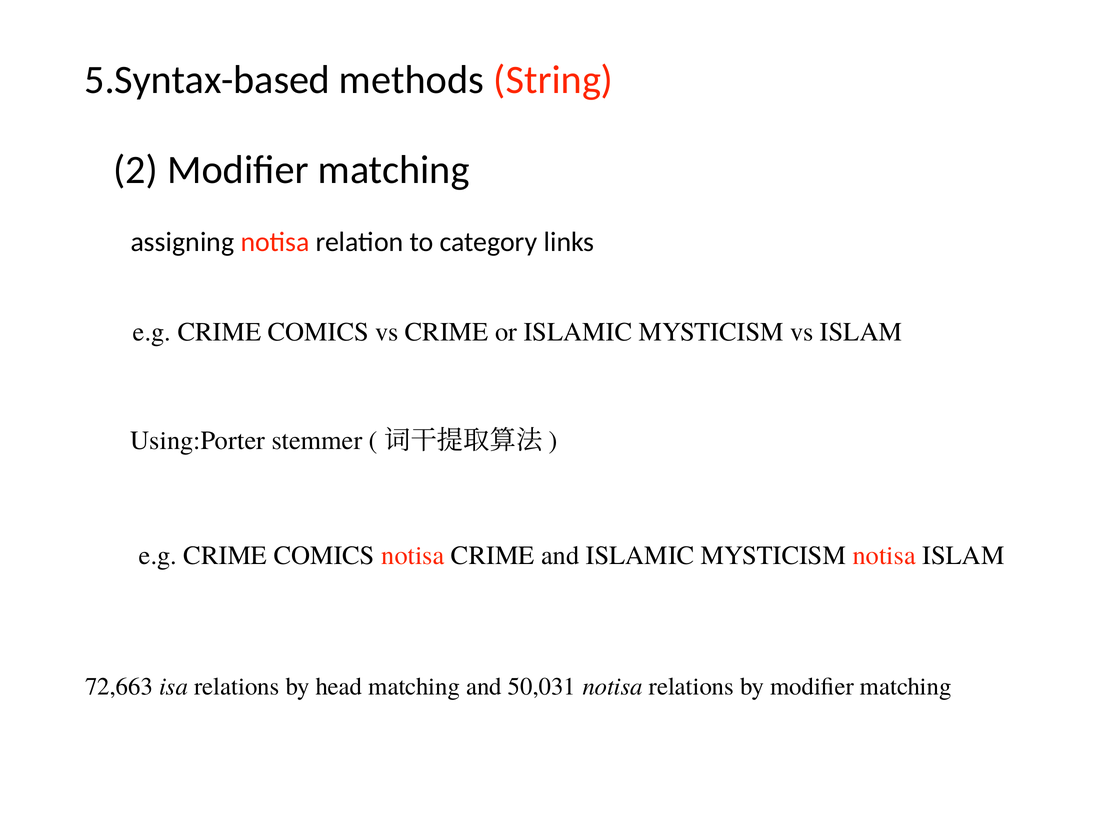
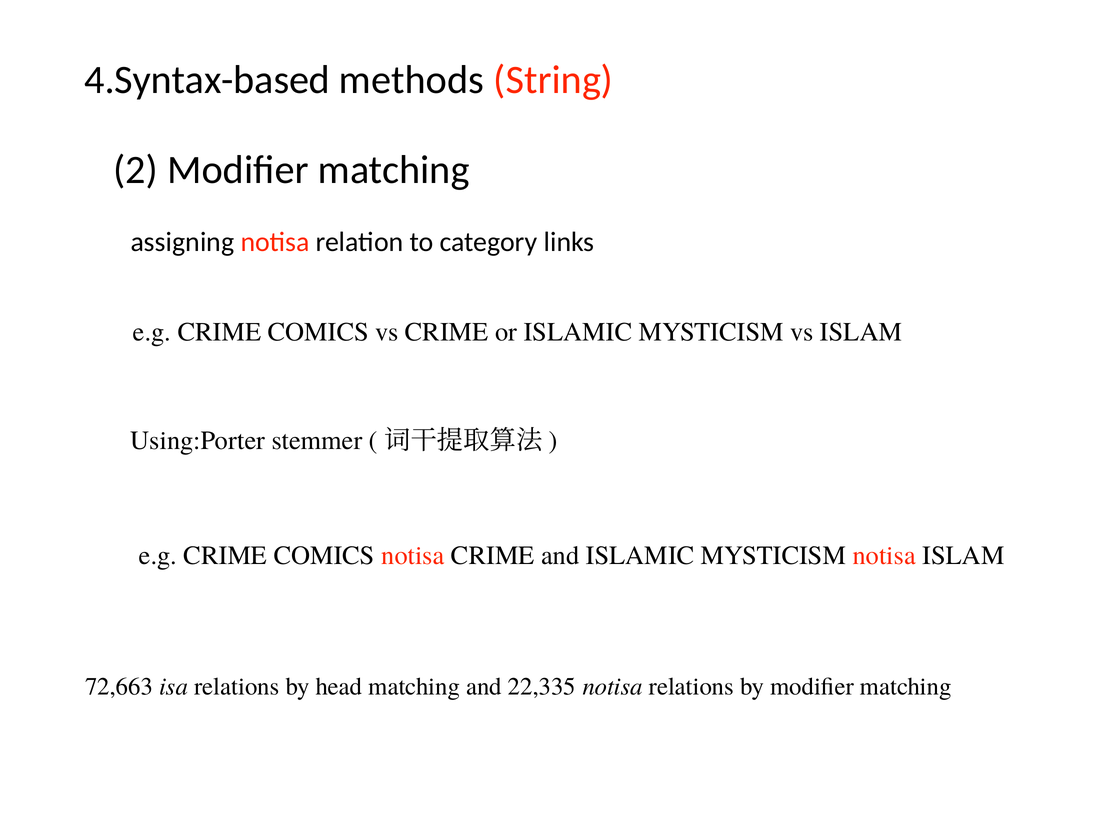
5.Syntax-based: 5.Syntax-based -> 4.Syntax-based
50,031: 50,031 -> 22,335
